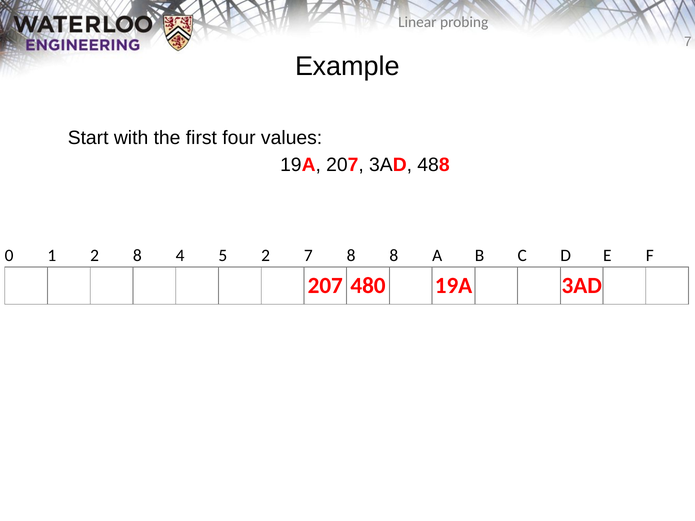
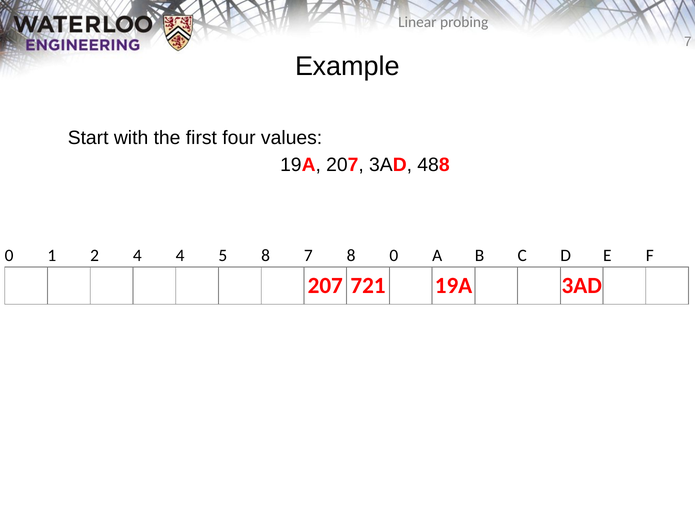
2 8: 8 -> 4
5 2: 2 -> 8
8 8: 8 -> 0
480: 480 -> 721
